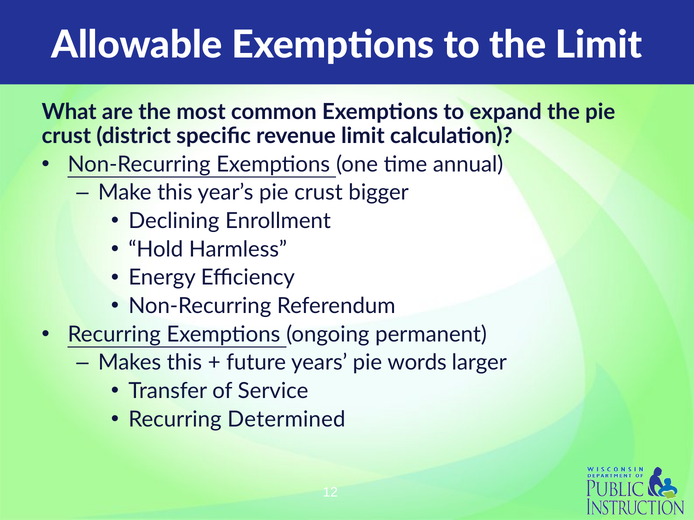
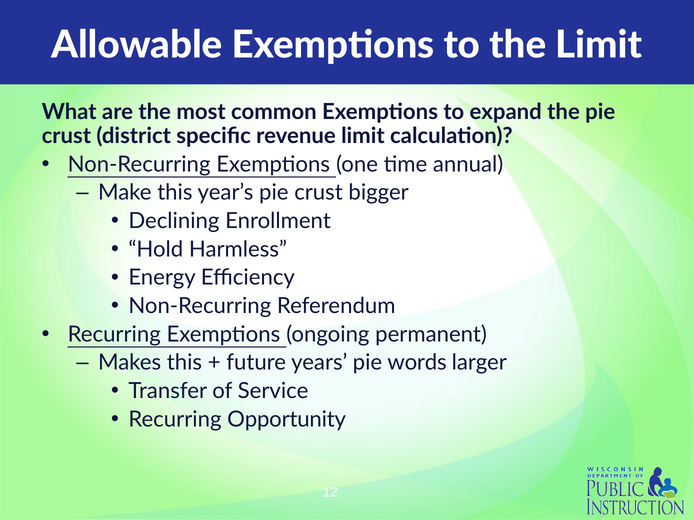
Determined: Determined -> Opportunity
